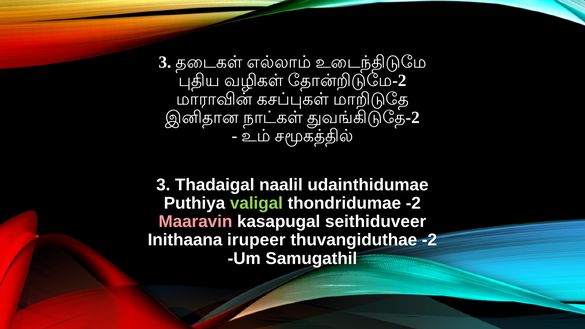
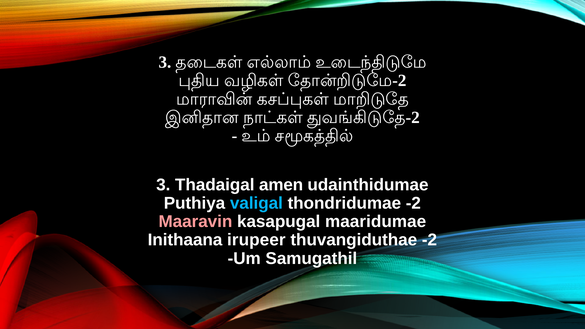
naalil: naalil -> amen
valigal colour: light green -> light blue
seithiduveer: seithiduveer -> maaridumae
